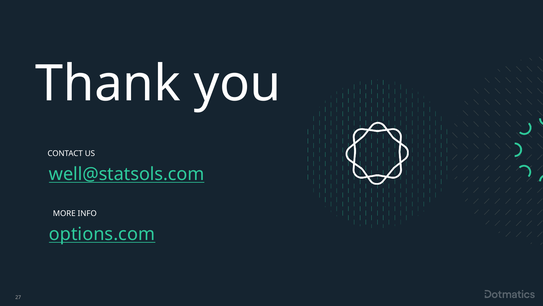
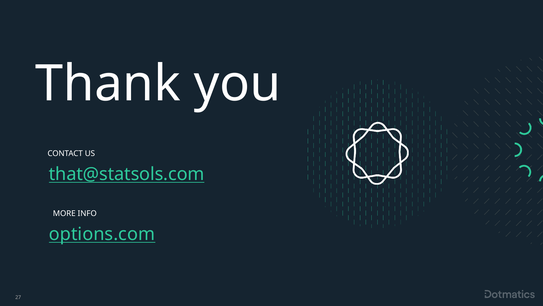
well@statsols.com: well@statsols.com -> that@statsols.com
